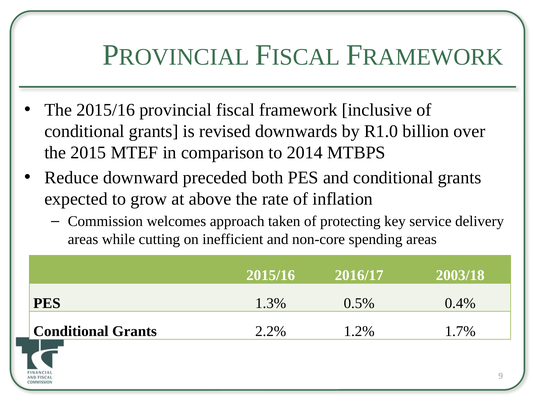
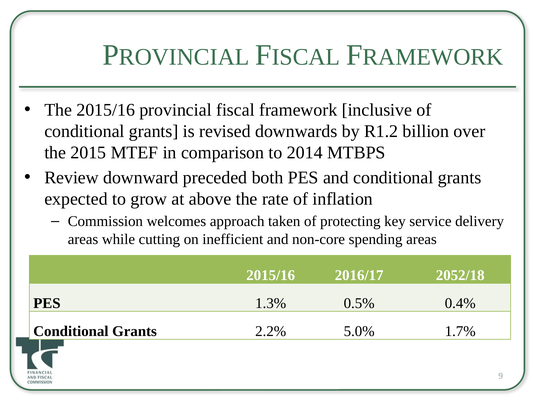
R1.0: R1.0 -> R1.2
Reduce: Reduce -> Review
2003/18: 2003/18 -> 2052/18
1.2%: 1.2% -> 5.0%
